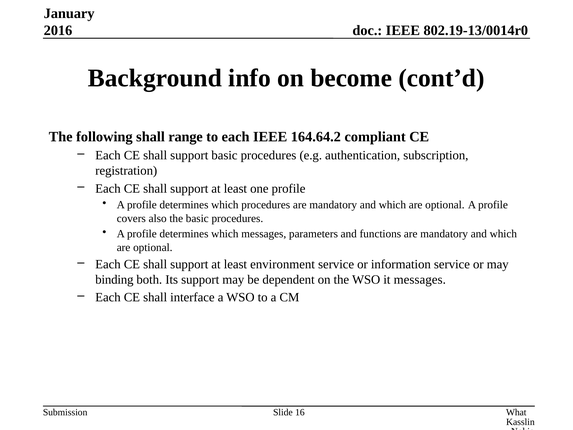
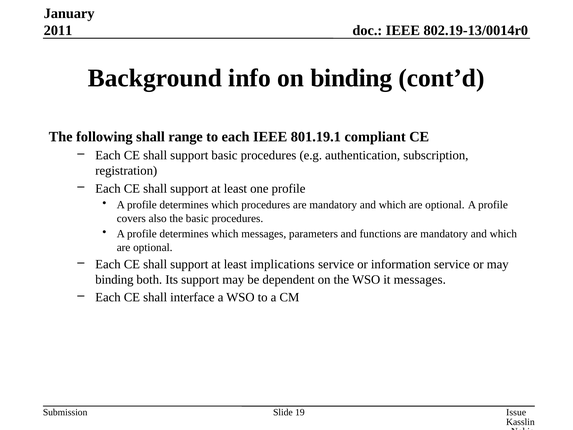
2016: 2016 -> 2011
on become: become -> binding
164.64.2: 164.64.2 -> 801.19.1
environment: environment -> implications
What: What -> Issue
16: 16 -> 19
